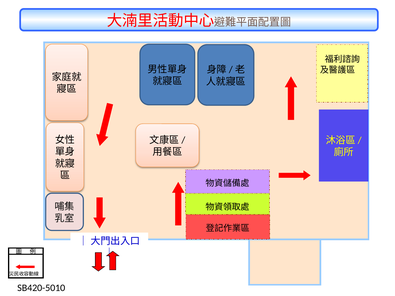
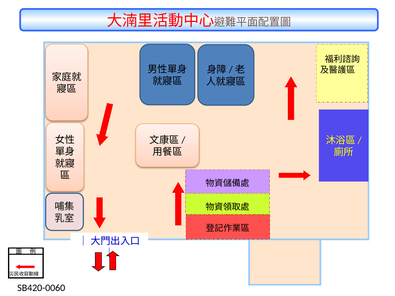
SB420-5010: SB420-5010 -> SB420-0060
